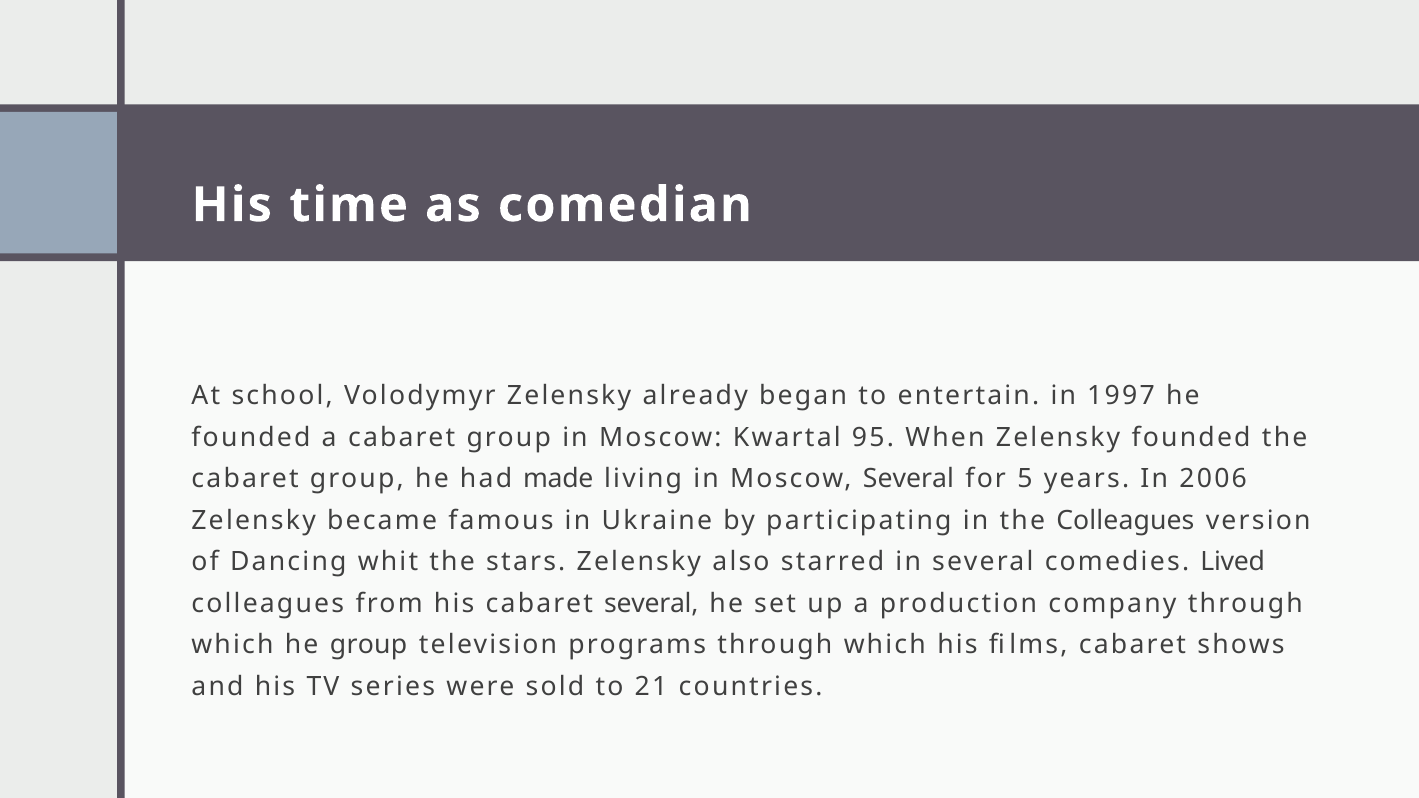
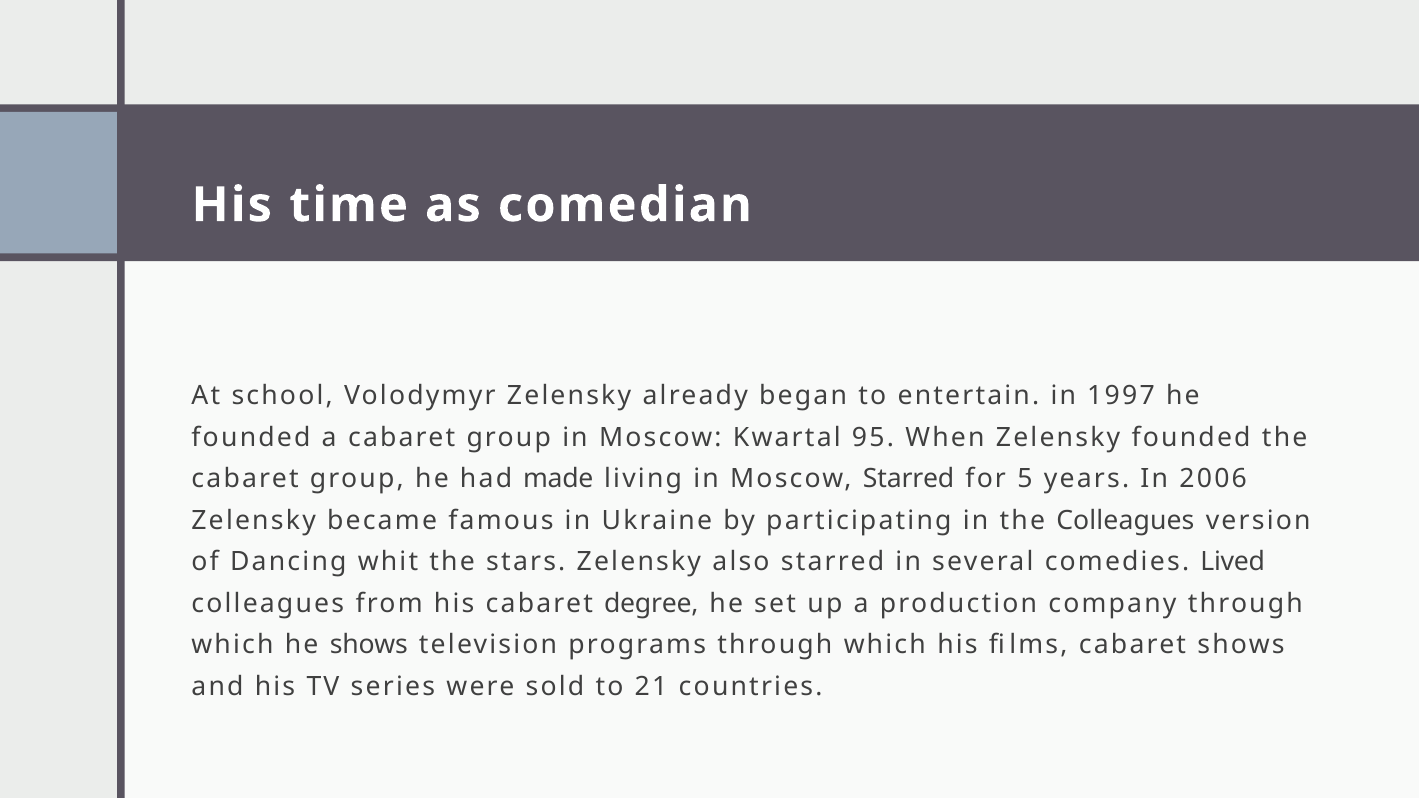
Moscow Several: Several -> Starred
cabaret several: several -> degree
he group: group -> shows
